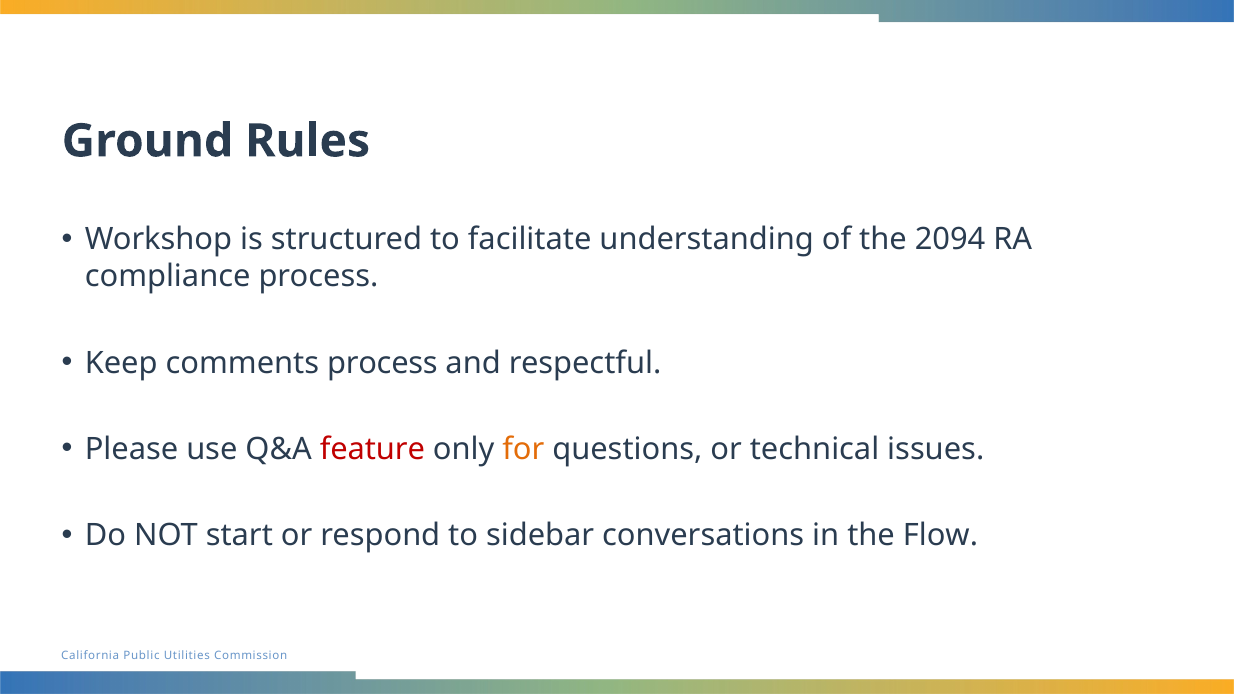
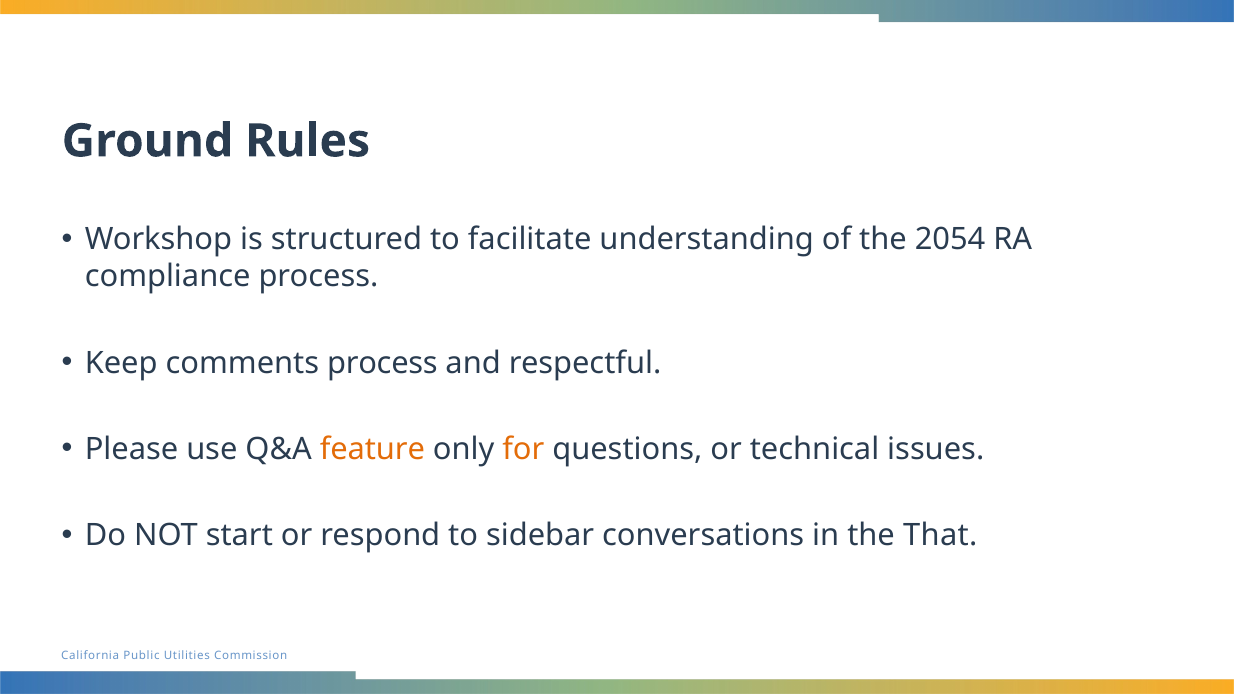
2094: 2094 -> 2054
feature colour: red -> orange
Flow: Flow -> That
